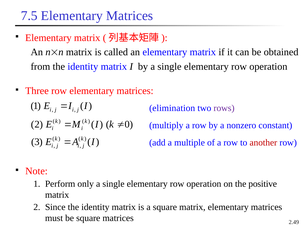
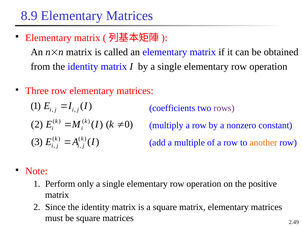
7.5: 7.5 -> 8.9
elimination: elimination -> coefficients
another colour: red -> orange
